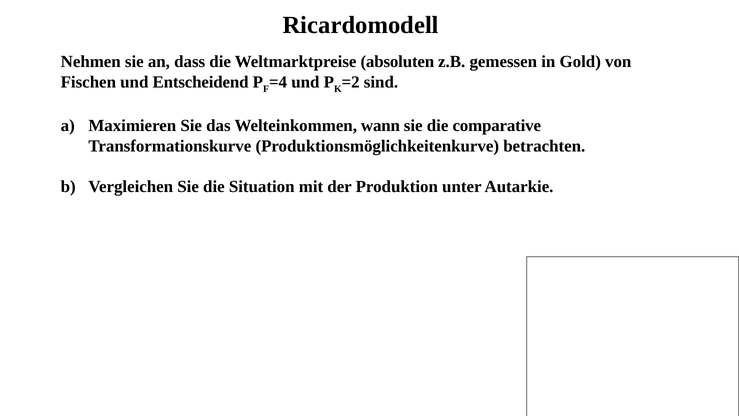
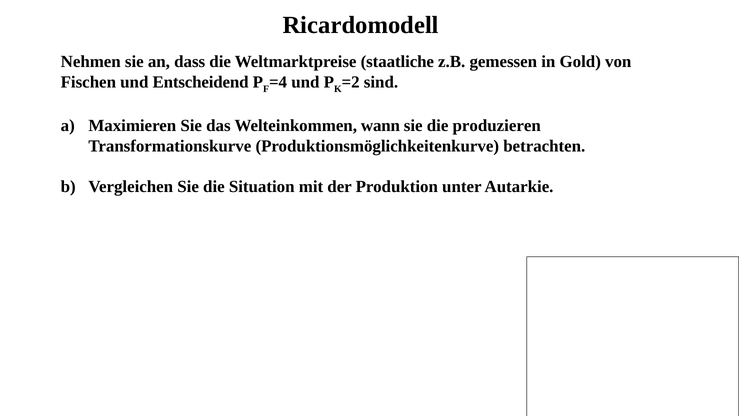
absoluten: absoluten -> staatliche
comparative: comparative -> produzieren
